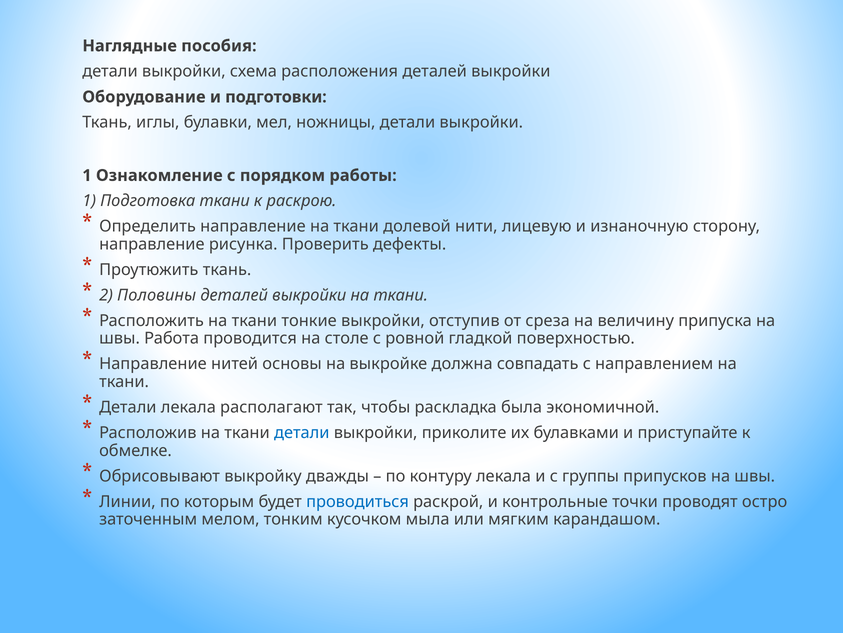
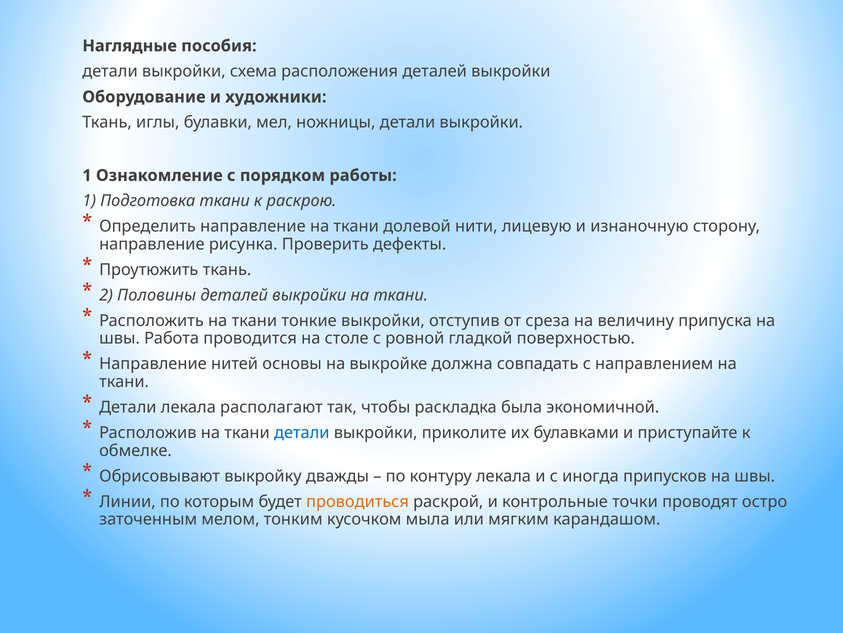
подготовки: подготовки -> художники
группы: группы -> иногда
проводиться colour: blue -> orange
